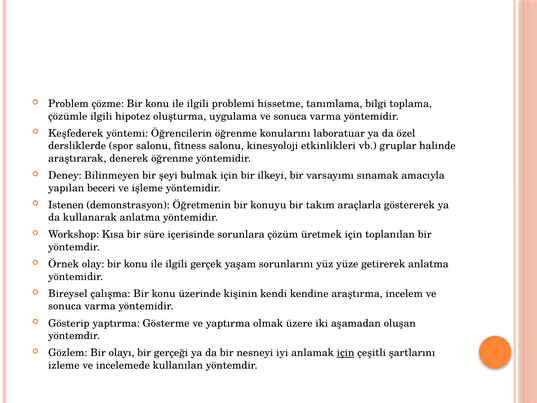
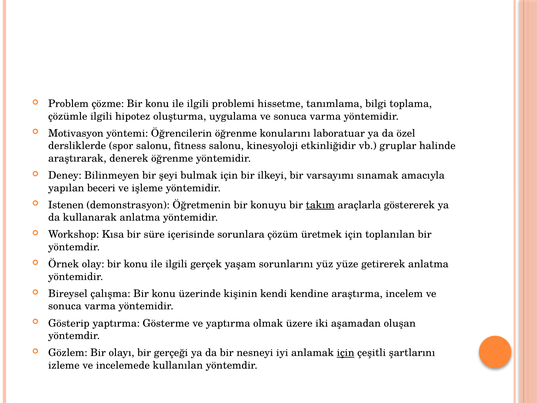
Keşfederek: Keşfederek -> Motivasyon
etkinlikleri: etkinlikleri -> etkinliğidir
takım underline: none -> present
